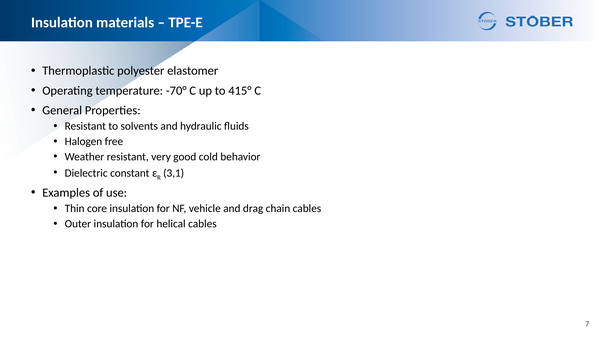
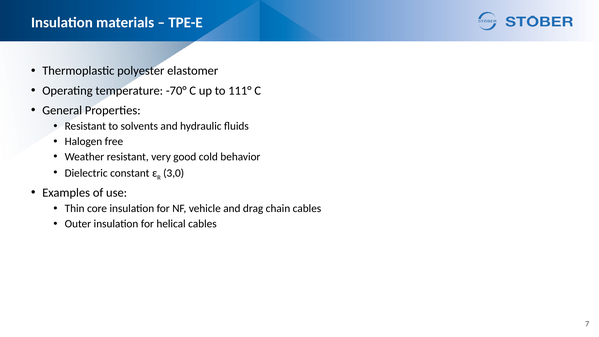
415°: 415° -> 111°
3,1: 3,1 -> 3,0
